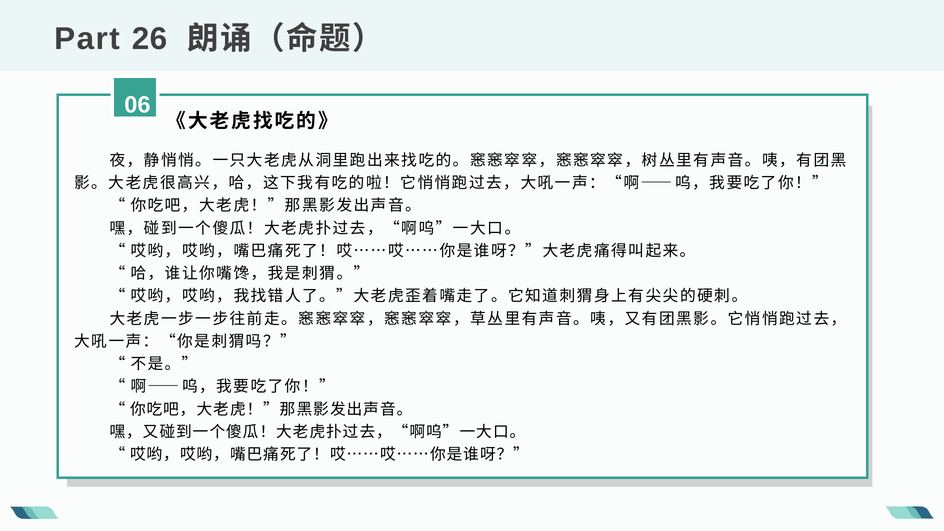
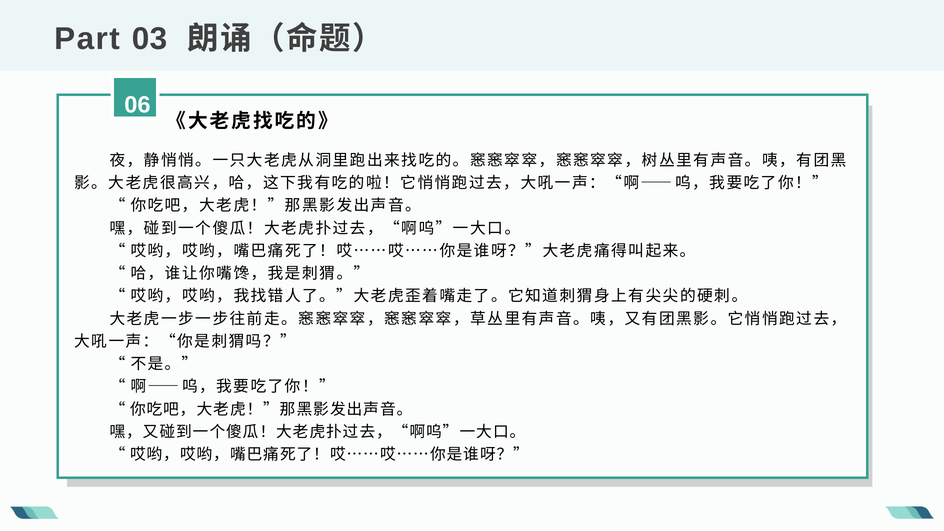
26: 26 -> 03
